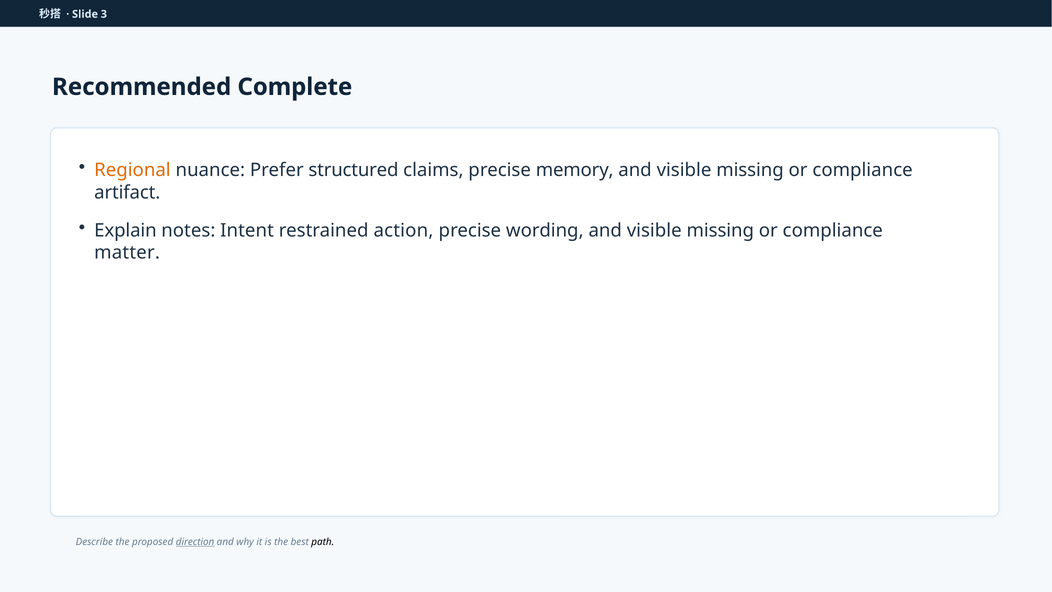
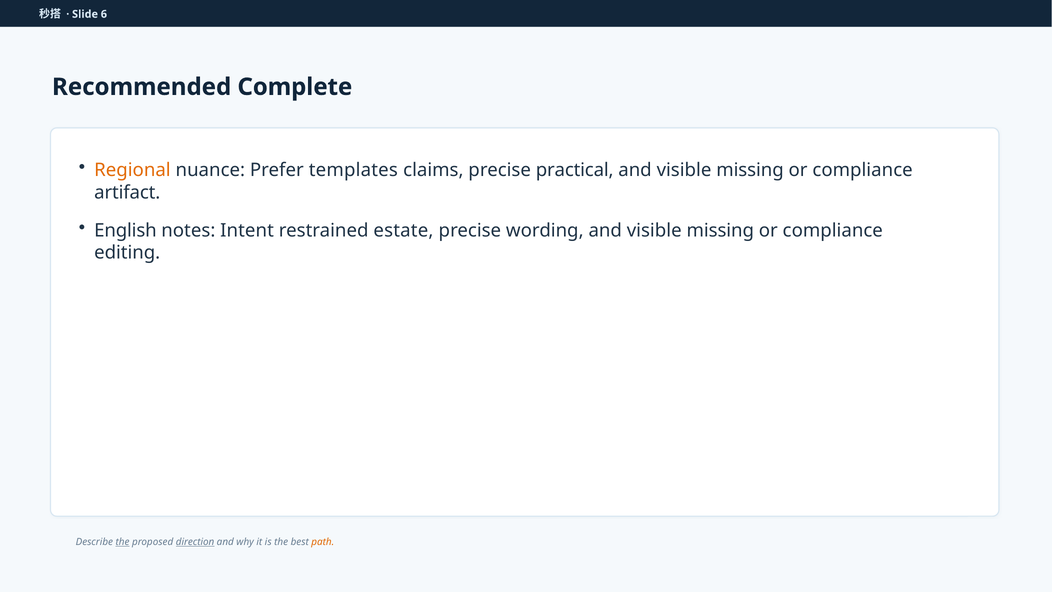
3: 3 -> 6
structured: structured -> templates
memory: memory -> practical
Explain: Explain -> English
action: action -> estate
matter: matter -> editing
the at (123, 542) underline: none -> present
path colour: black -> orange
